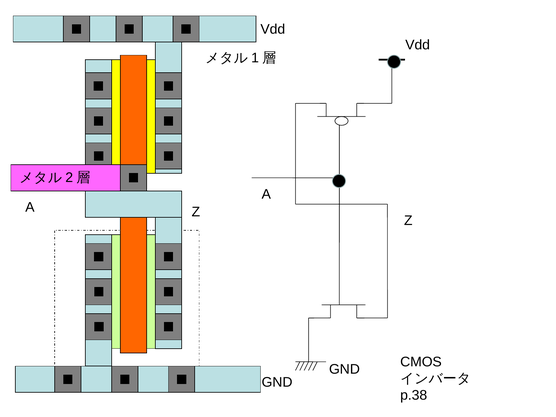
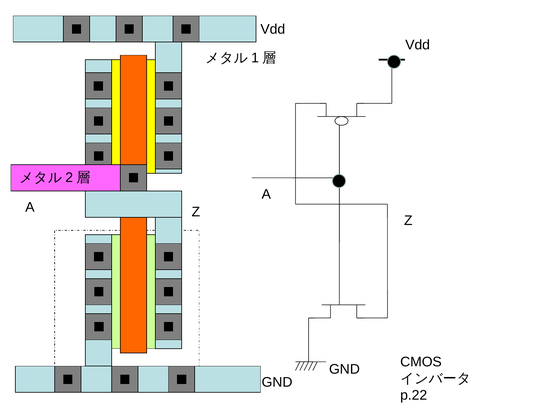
p.38: p.38 -> p.22
